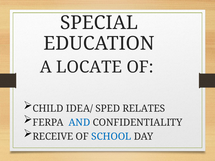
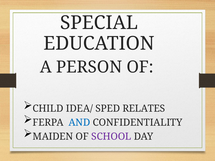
LOCATE: LOCATE -> PERSON
RECEIVE: RECEIVE -> MAIDEN
SCHOOL colour: blue -> purple
